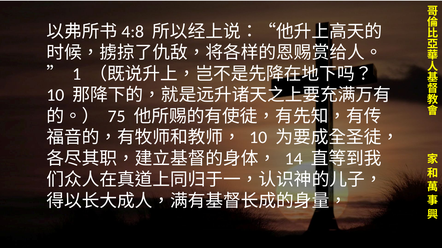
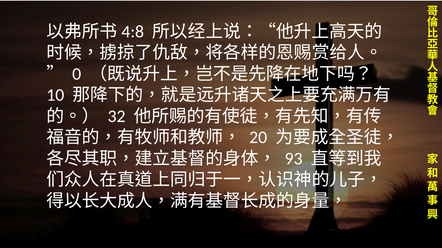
1: 1 -> 0
75: 75 -> 32
10 at (258, 138): 10 -> 20
14: 14 -> 93
